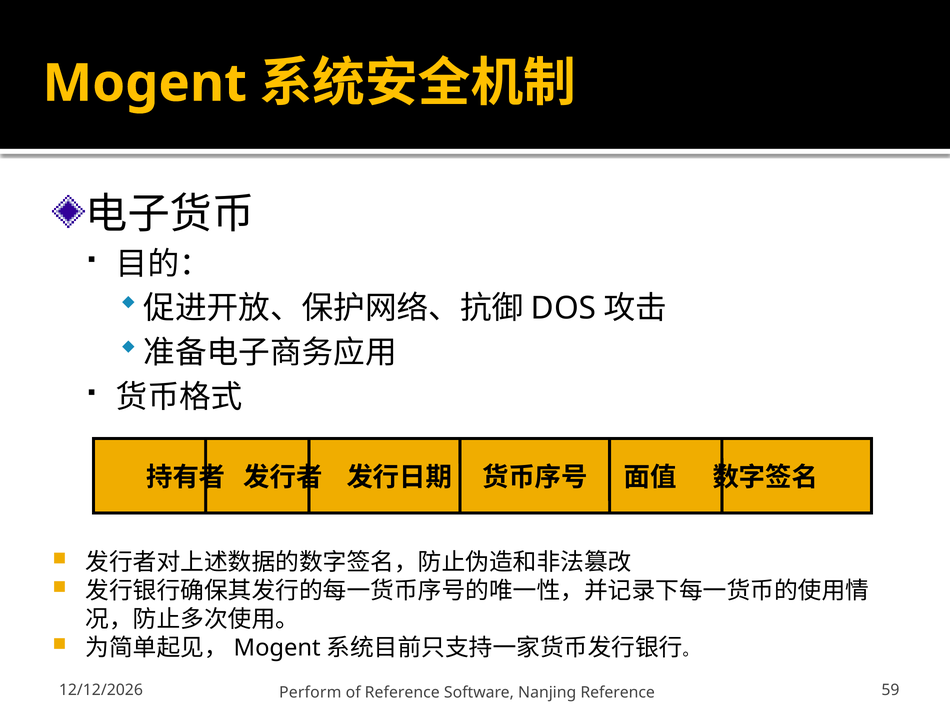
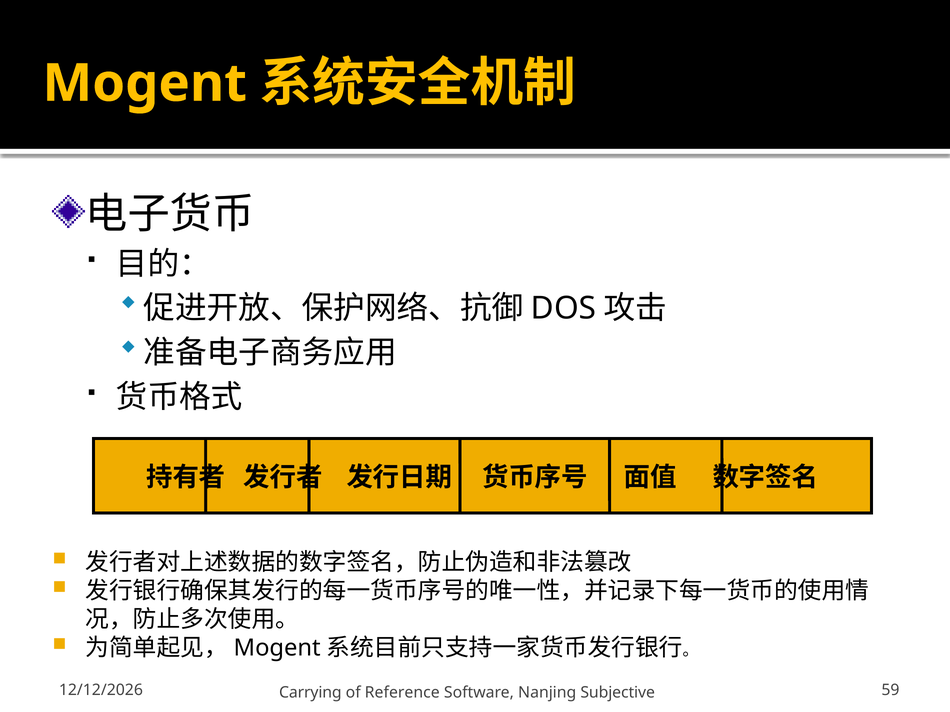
Perform: Perform -> Carrying
Nanjing Reference: Reference -> Subjective
